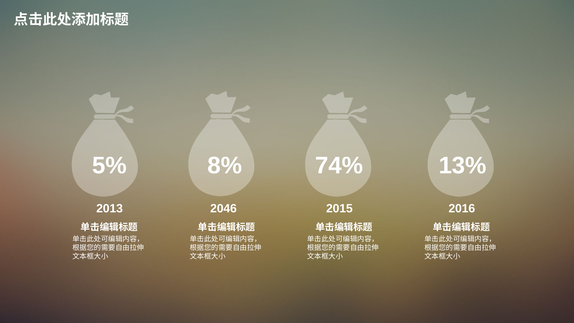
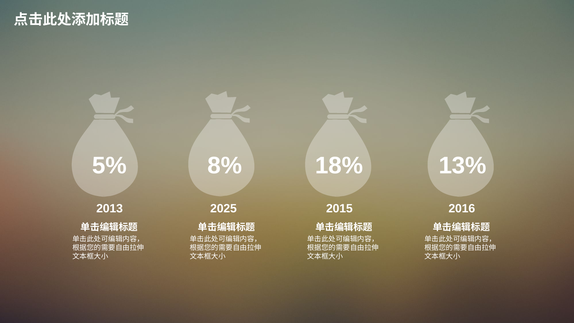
74%: 74% -> 18%
2046: 2046 -> 2025
